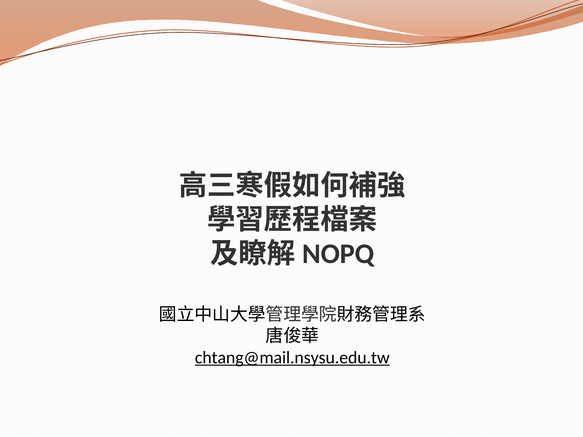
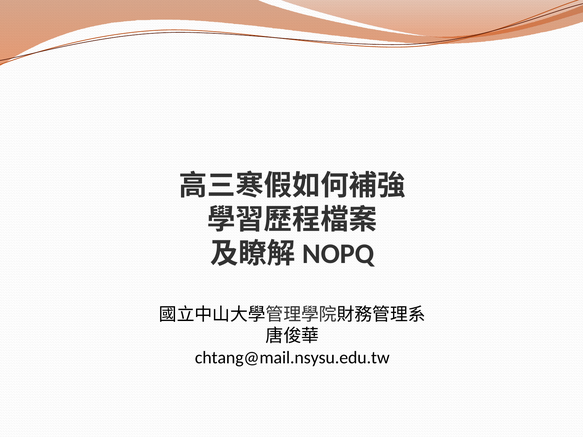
chtang@mail.nsysu.edu.tw underline: present -> none
